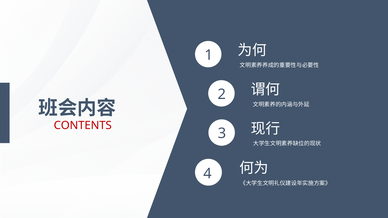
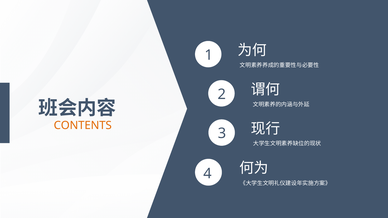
CONTENTS colour: red -> orange
